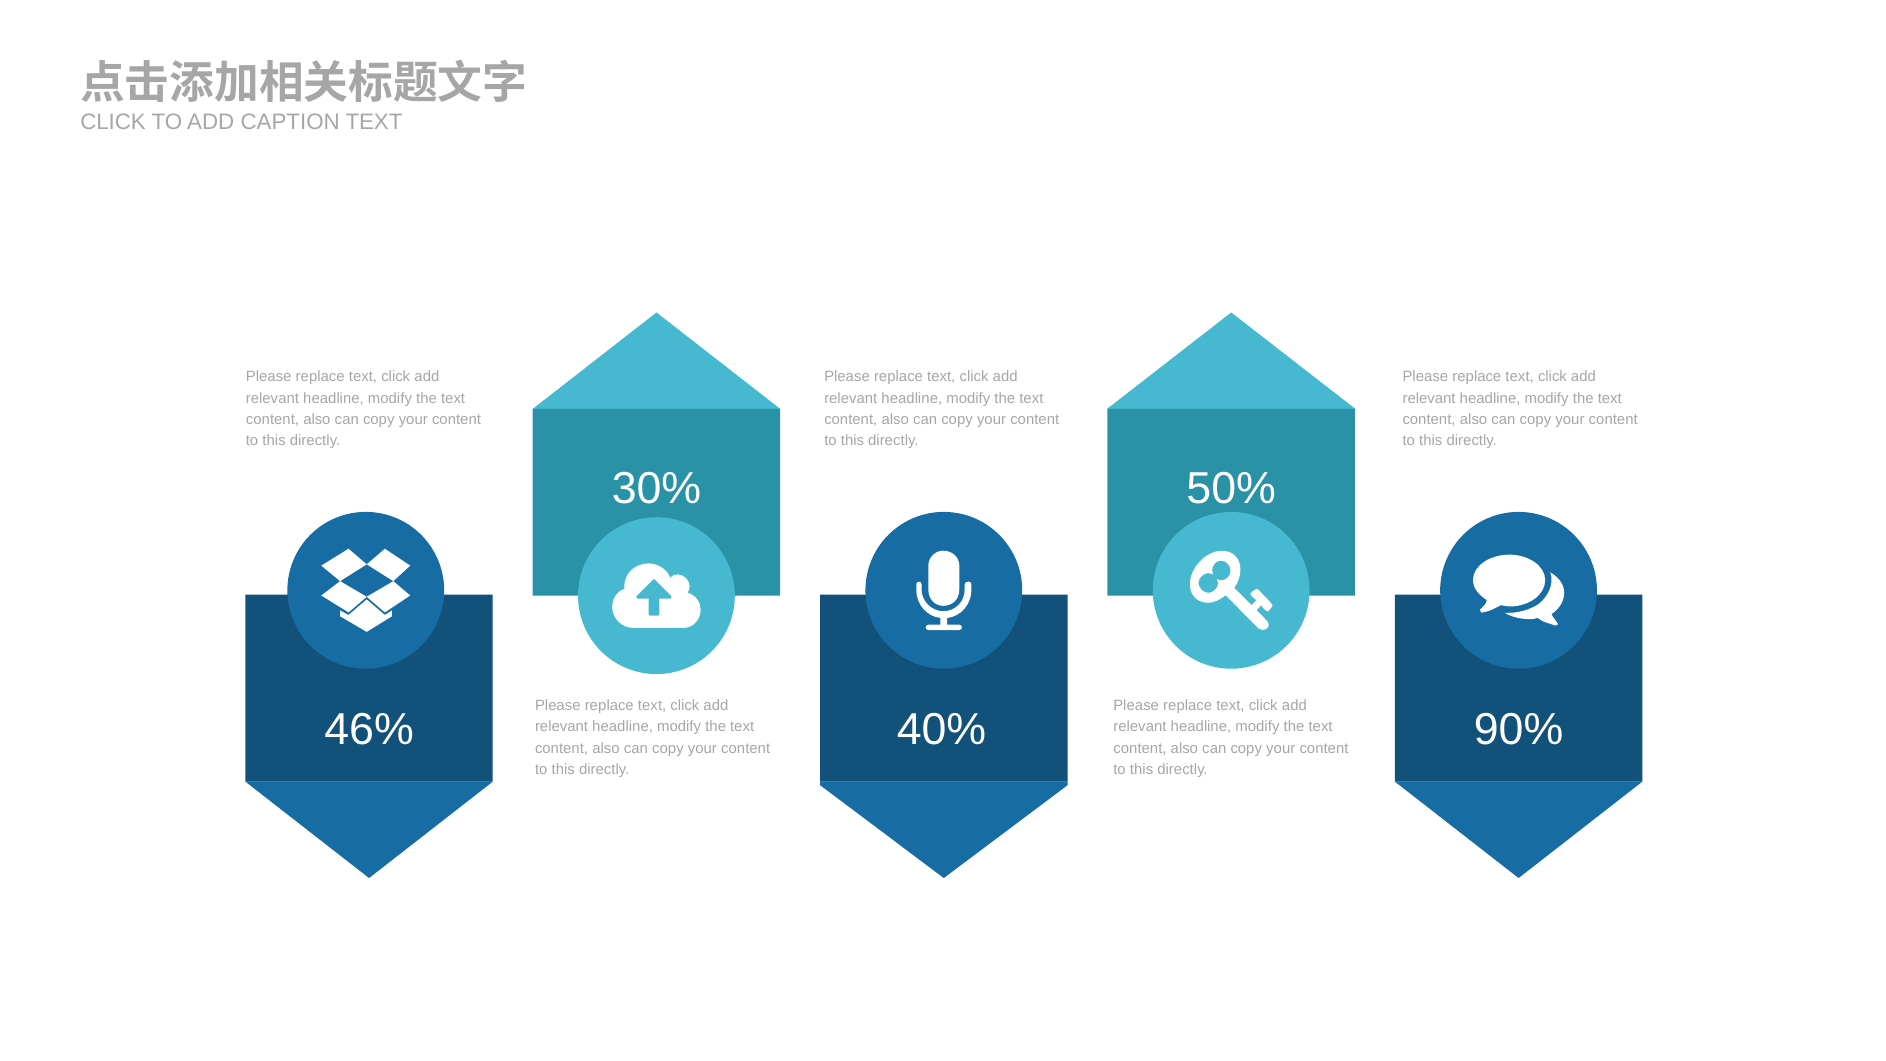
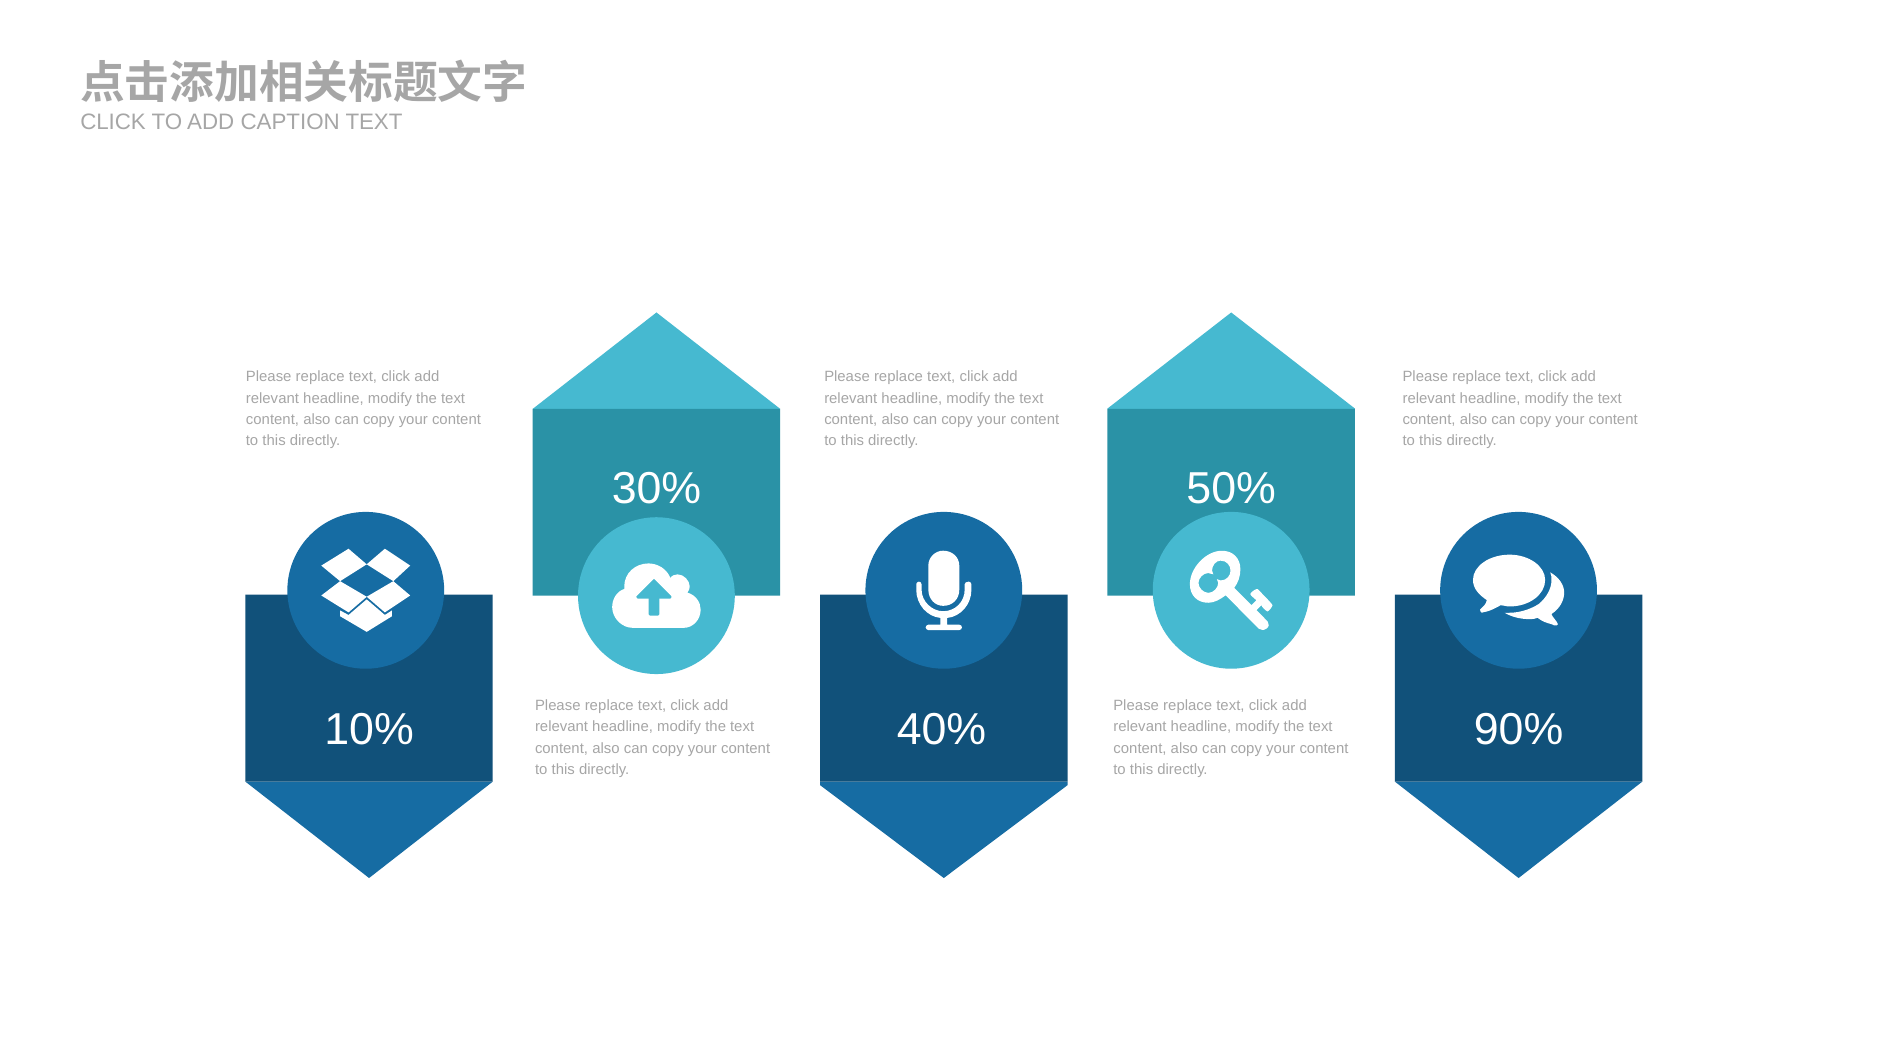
46%: 46% -> 10%
